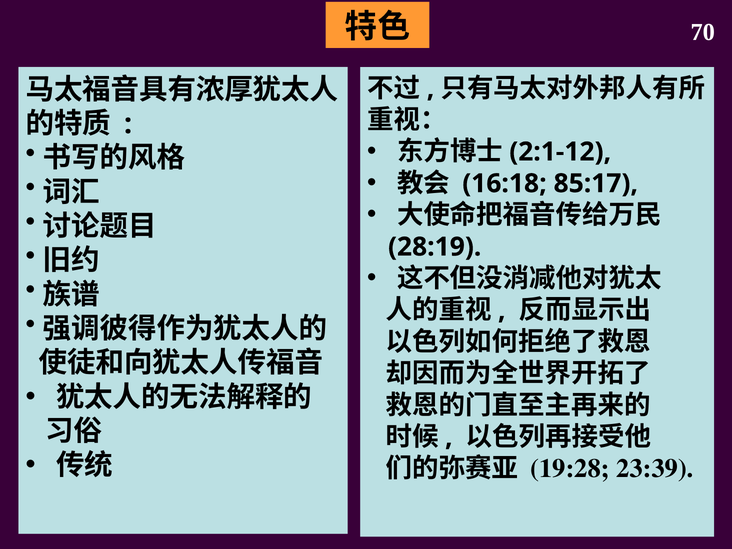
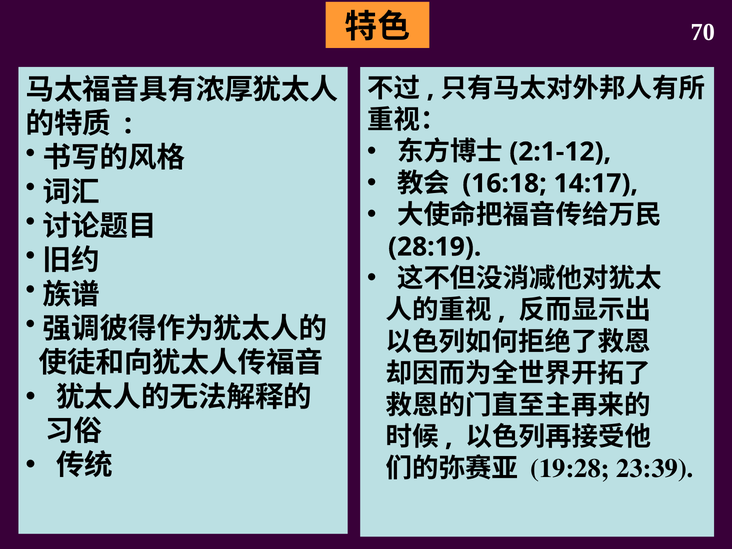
85:17: 85:17 -> 14:17
